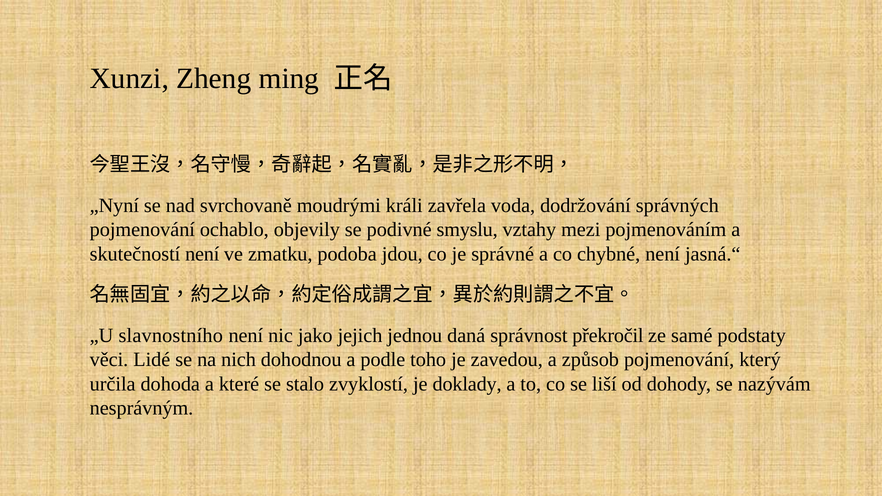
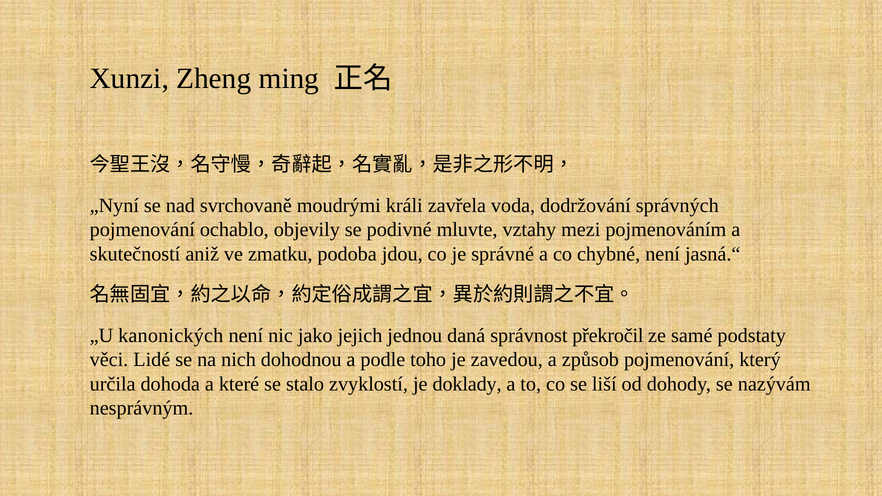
smyslu: smyslu -> mluvte
skutečností není: není -> aniž
slavnostního: slavnostního -> kanonických
